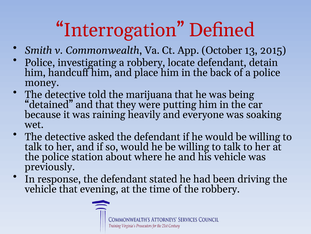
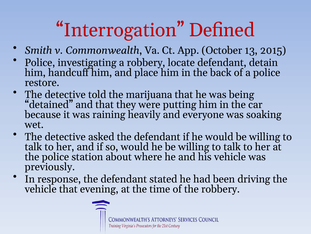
money: money -> restore
